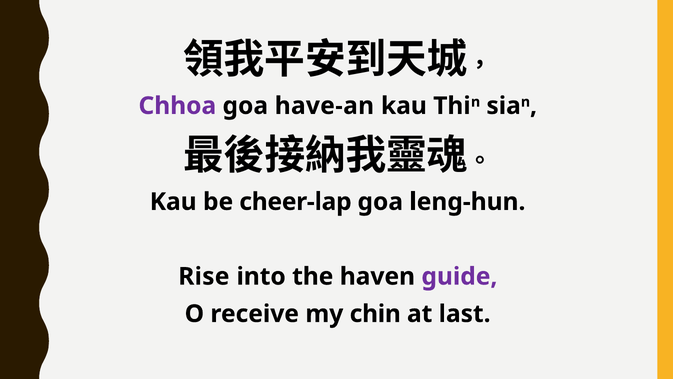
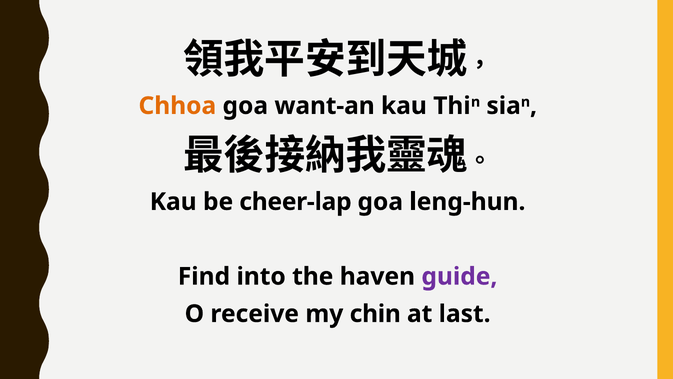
Chhoa colour: purple -> orange
have-an: have-an -> want-an
Rise: Rise -> Find
